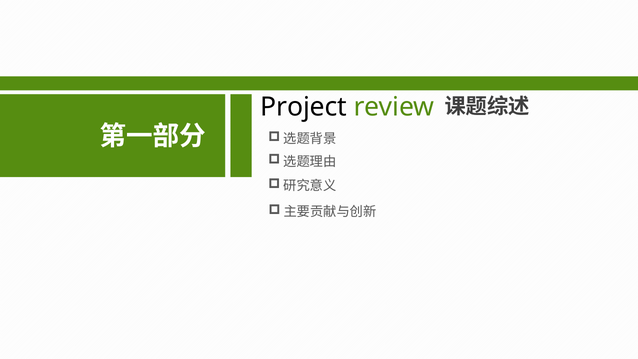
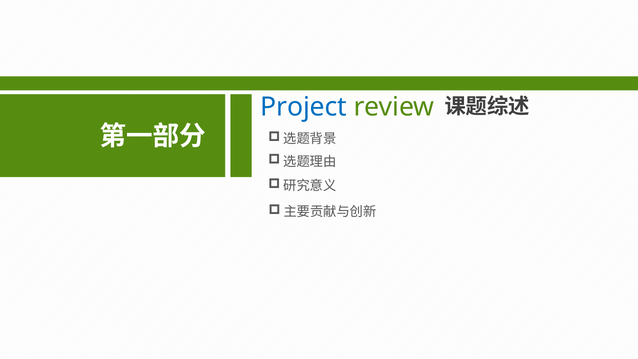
Project colour: black -> blue
